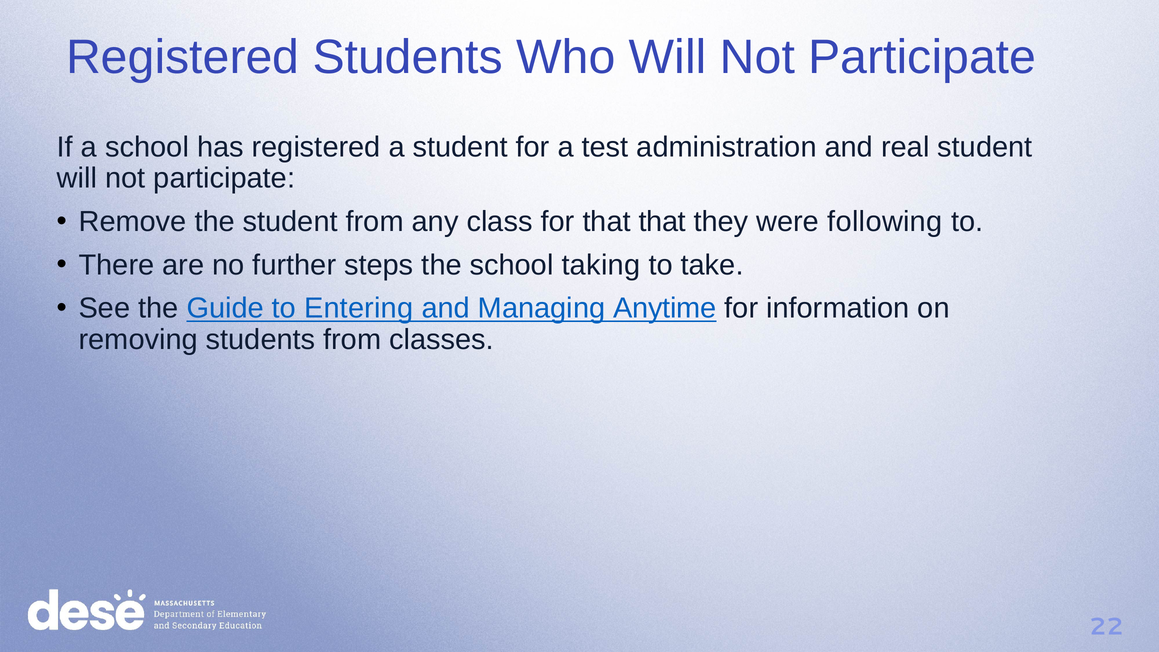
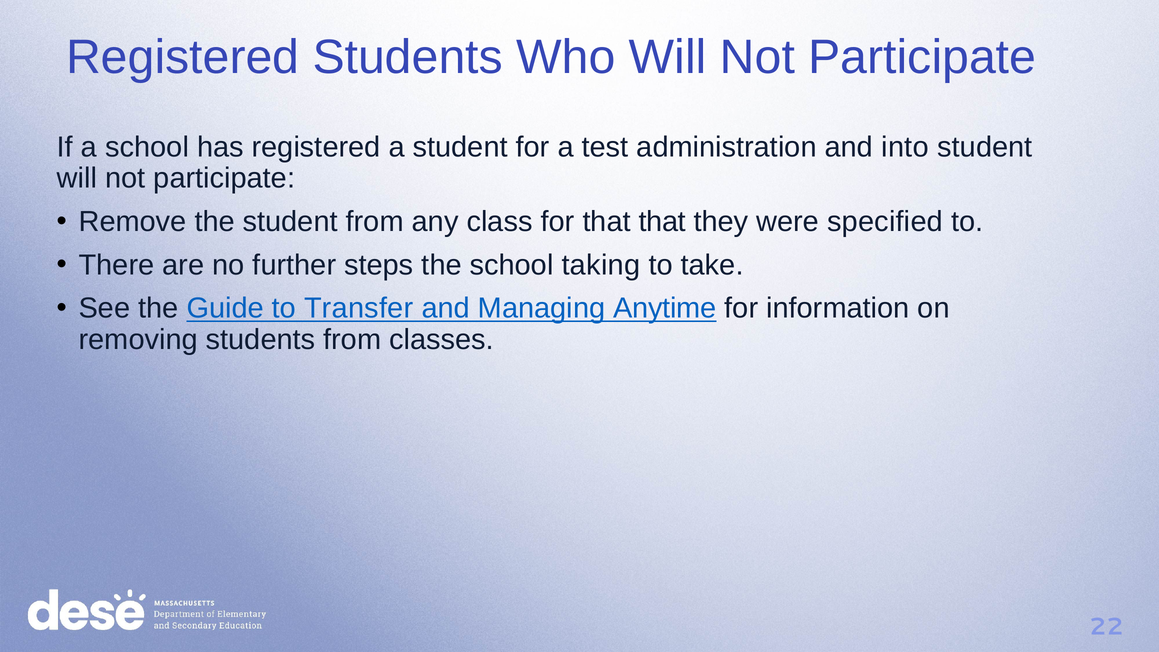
real: real -> into
following: following -> specified
Entering: Entering -> Transfer
